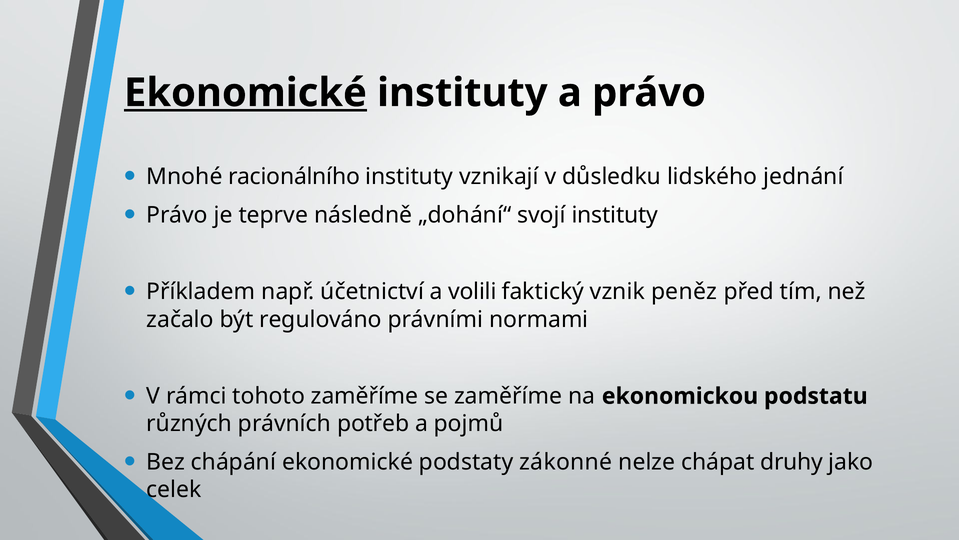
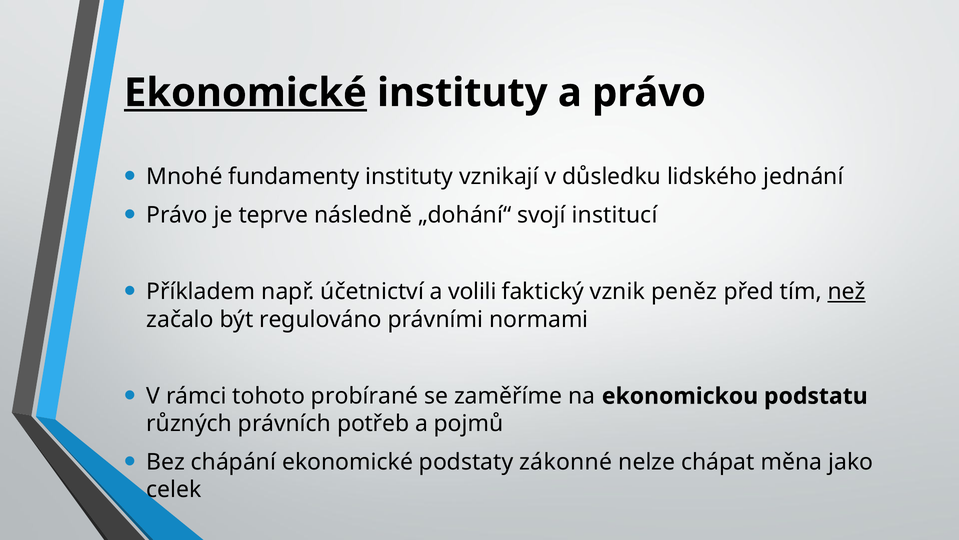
racionálního: racionálního -> fundamenty
svojí instituty: instituty -> institucí
než underline: none -> present
tohoto zaměříme: zaměříme -> probírané
druhy: druhy -> měna
